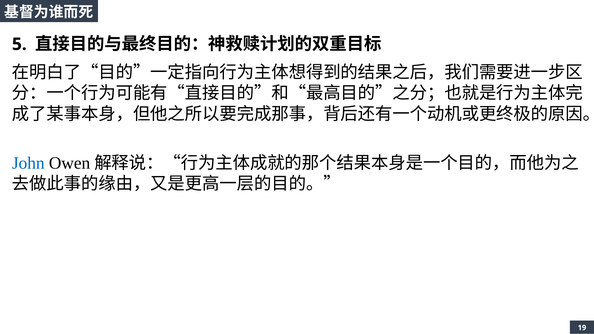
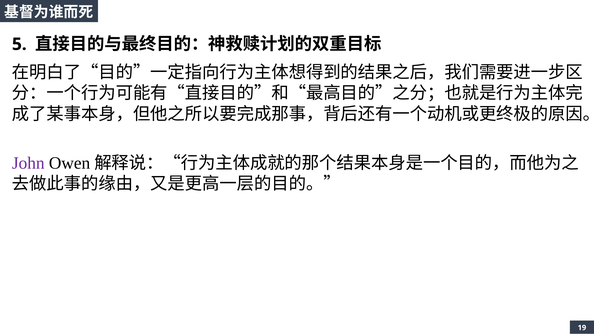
John colour: blue -> purple
